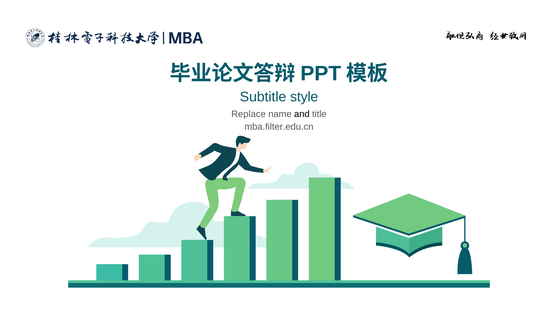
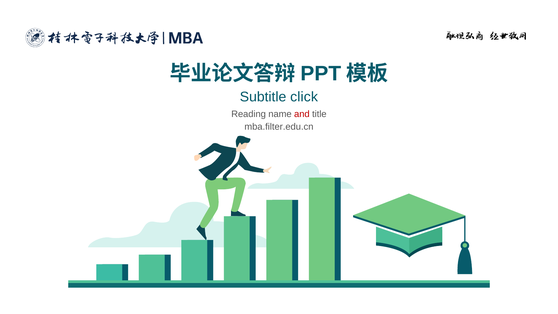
style: style -> click
Replace: Replace -> Reading
and colour: black -> red
